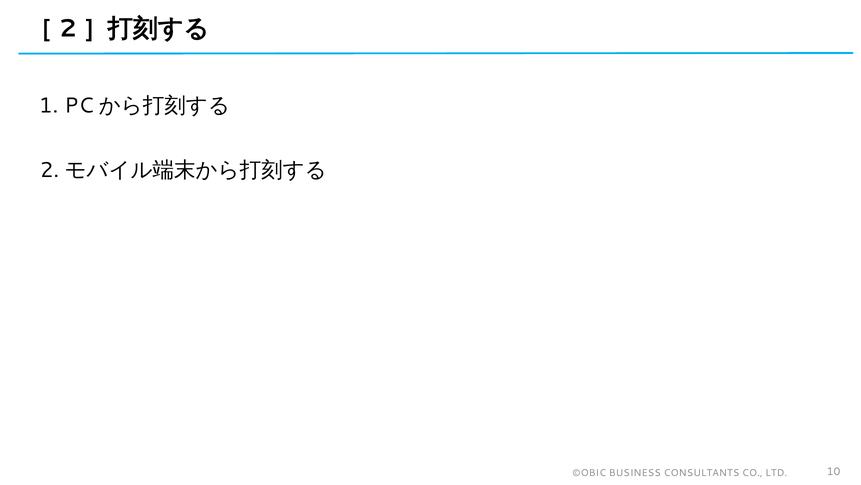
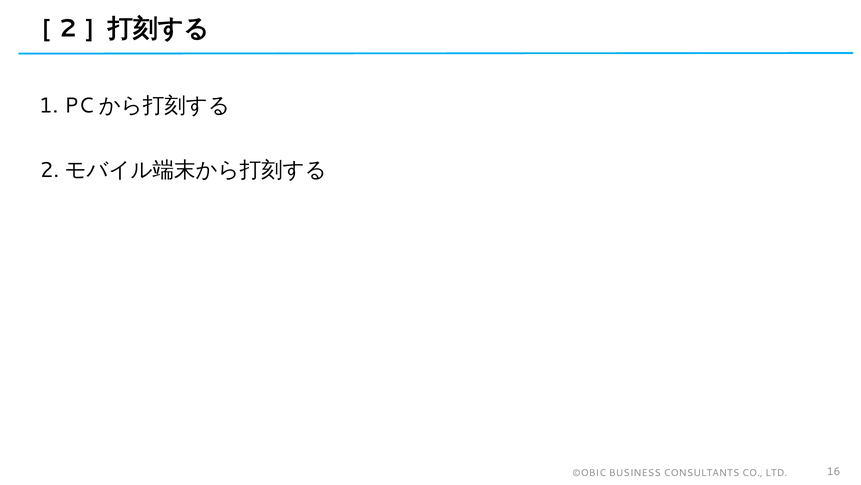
10: 10 -> 16
